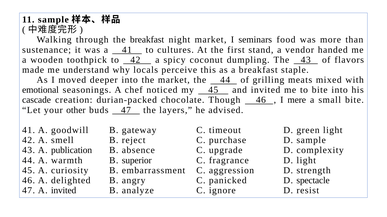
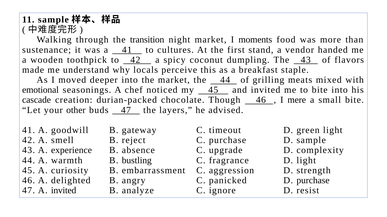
the breakfast: breakfast -> transition
seminars: seminars -> moments
publication: publication -> experience
superior: superior -> bustling
D spectacle: spectacle -> purchase
